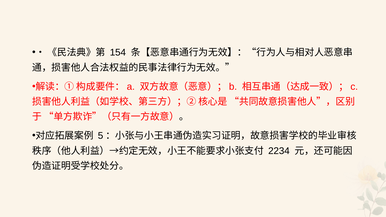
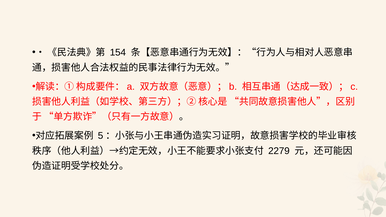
2234: 2234 -> 2279
